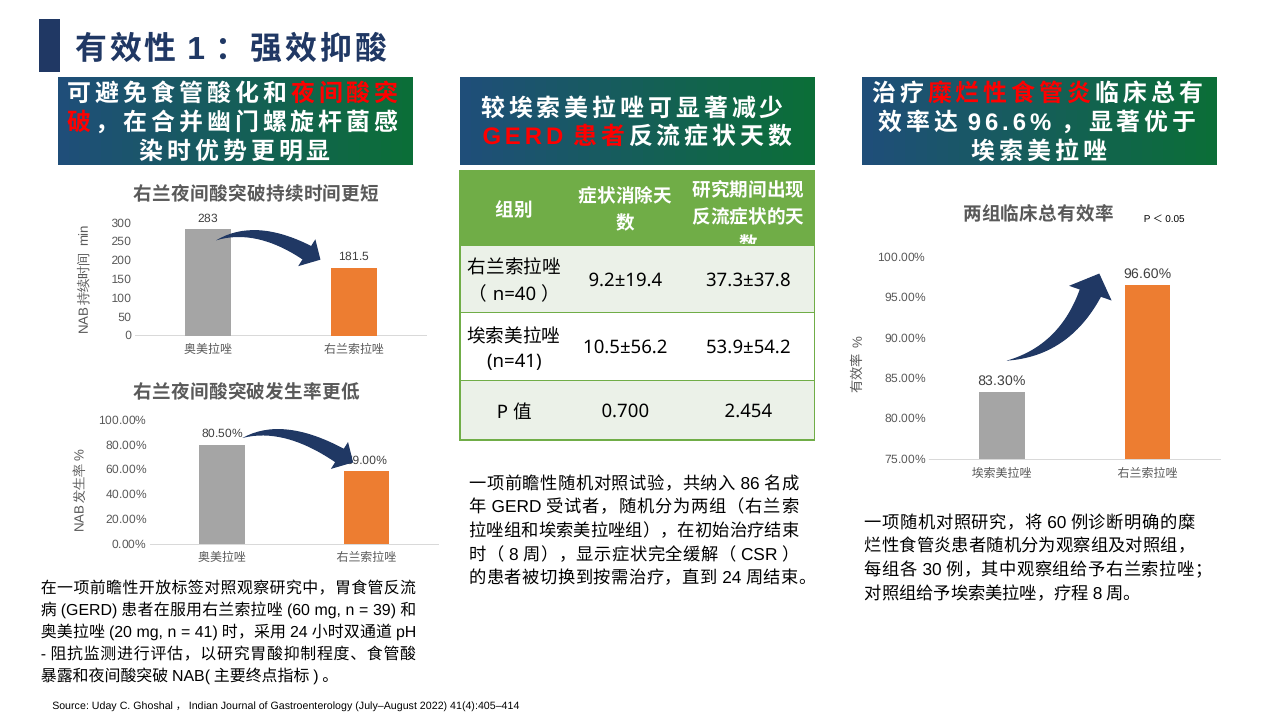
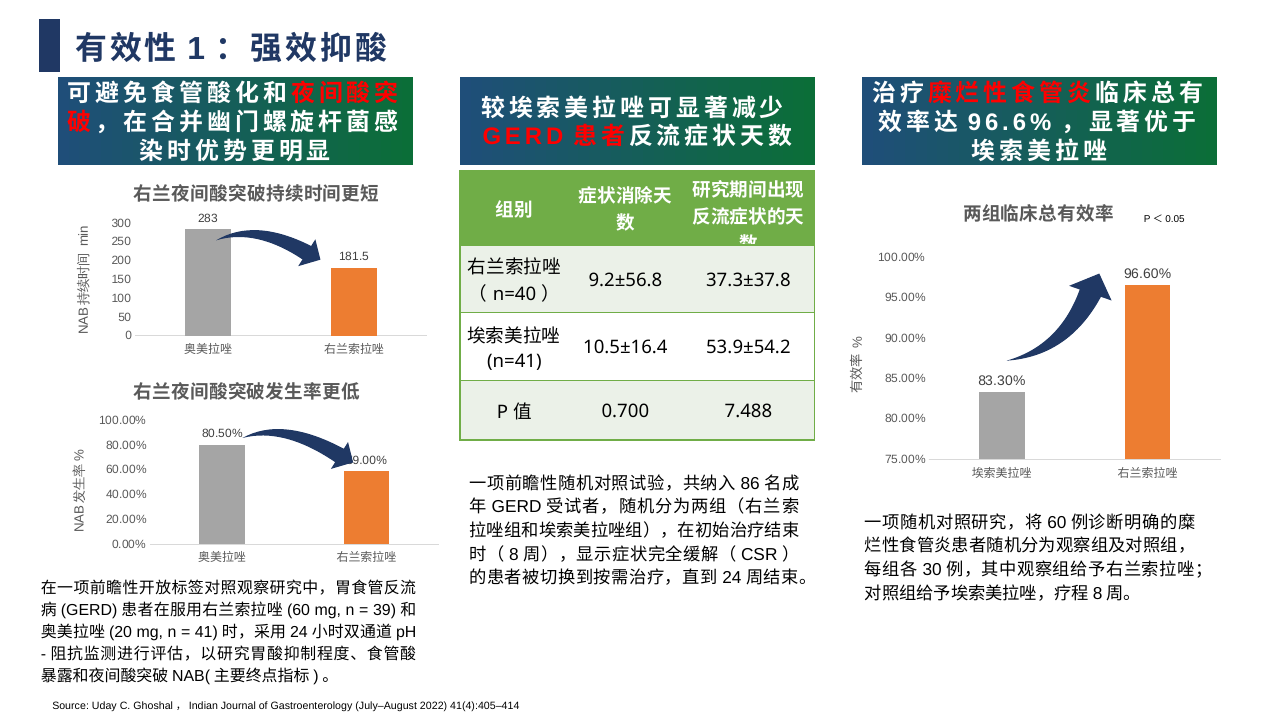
9.2±19.4: 9.2±19.4 -> 9.2±56.8
10.5±56.2: 10.5±56.2 -> 10.5±16.4
2.454: 2.454 -> 7.488
